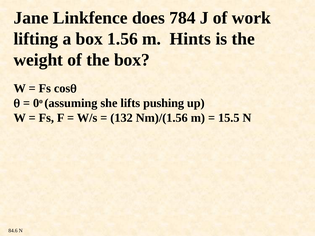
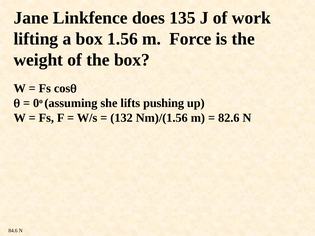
784: 784 -> 135
Hints: Hints -> Force
15.5: 15.5 -> 82.6
